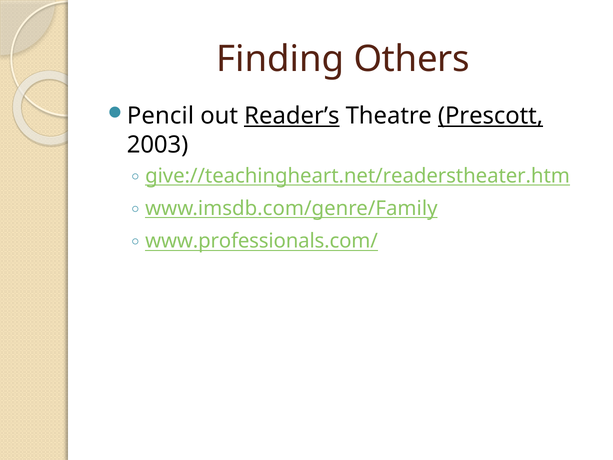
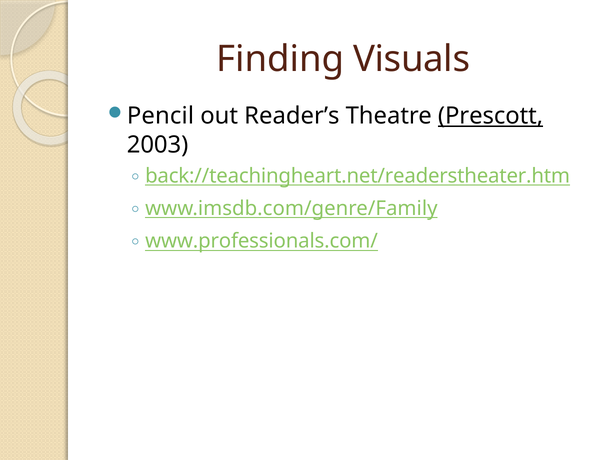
Others: Others -> Visuals
Reader’s underline: present -> none
give://teachingheart.net/readerstheater.htm: give://teachingheart.net/readerstheater.htm -> back://teachingheart.net/readerstheater.htm
